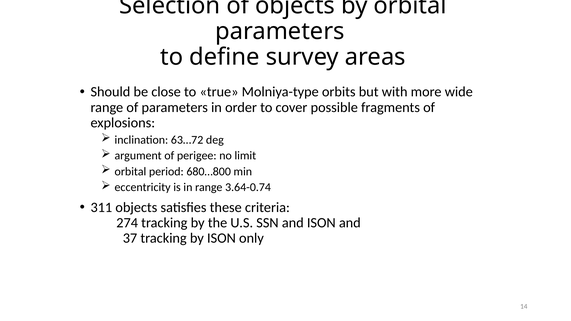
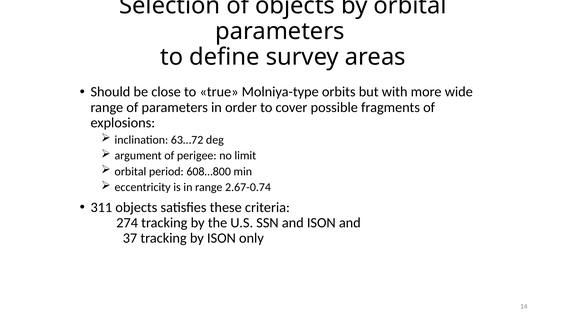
680…800: 680…800 -> 608…800
3.64-0.74: 3.64-0.74 -> 2.67-0.74
